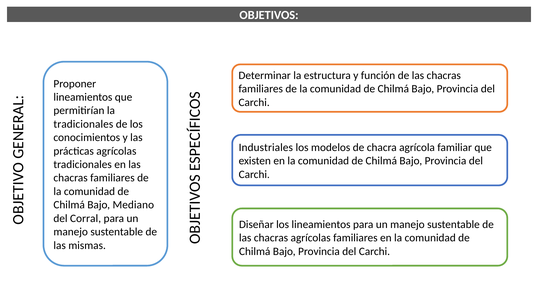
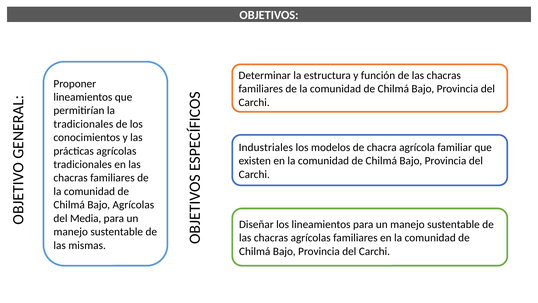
Bajo Mediano: Mediano -> Agrícolas
Corral: Corral -> Media
